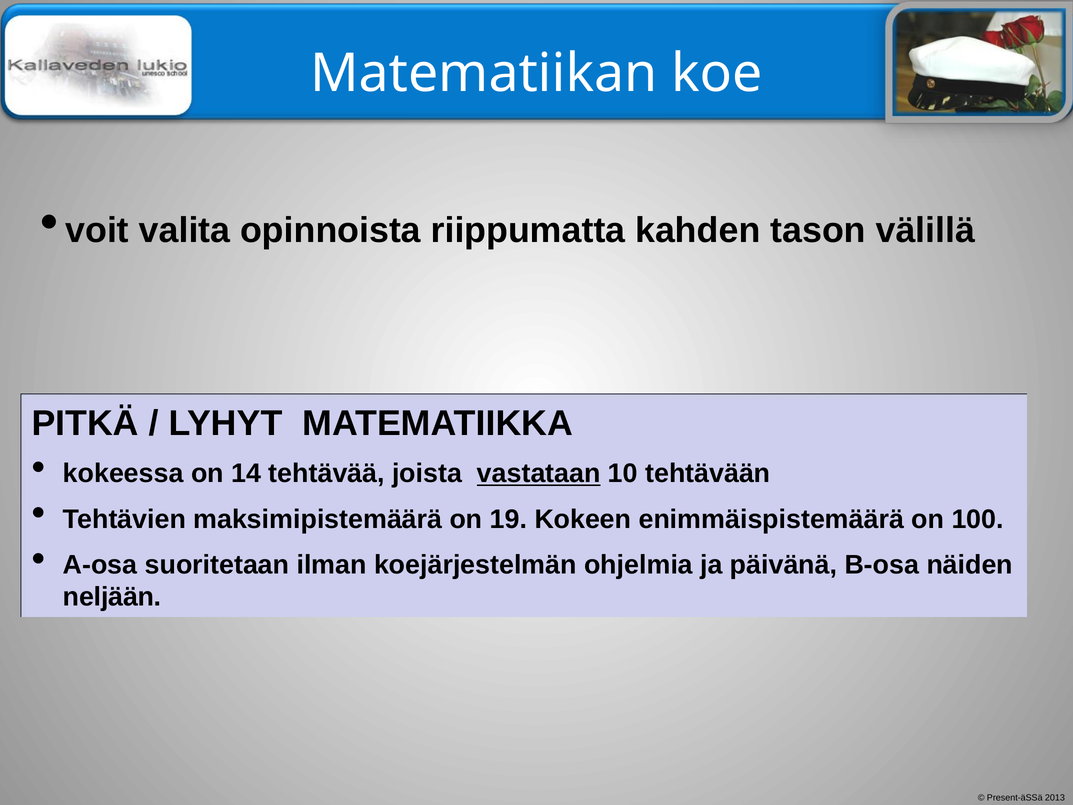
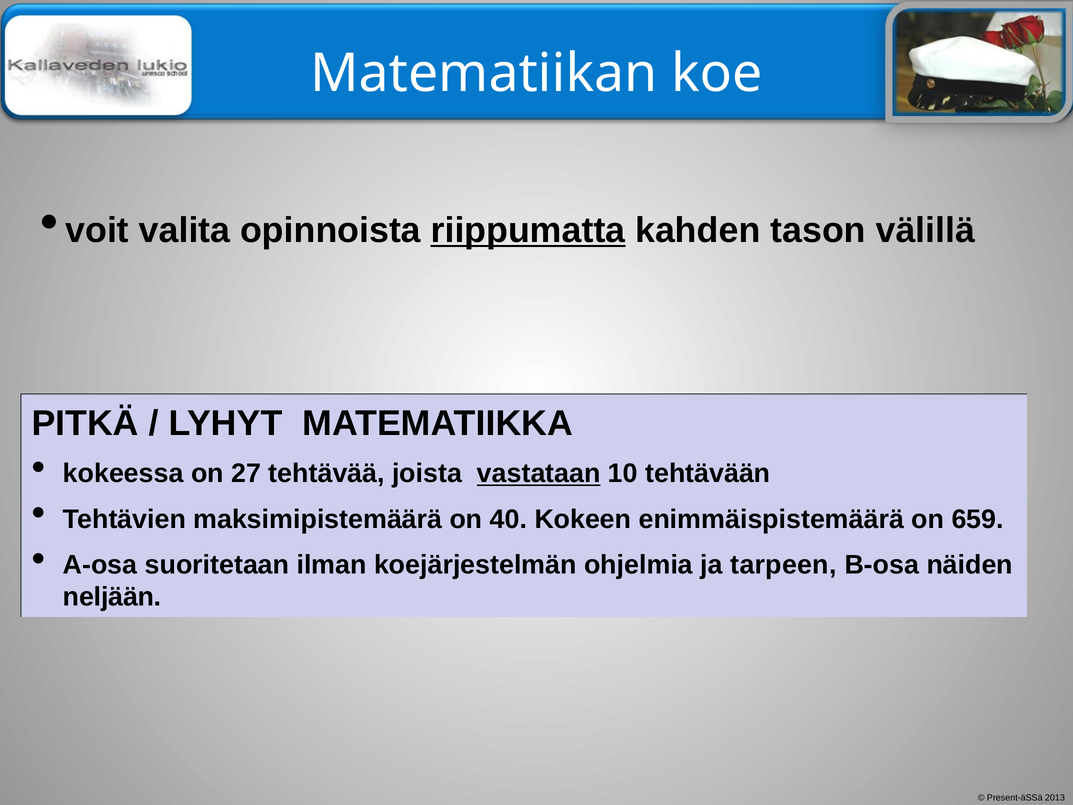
riippumatta underline: none -> present
14: 14 -> 27
19: 19 -> 40
100: 100 -> 659
päivänä: päivänä -> tarpeen
